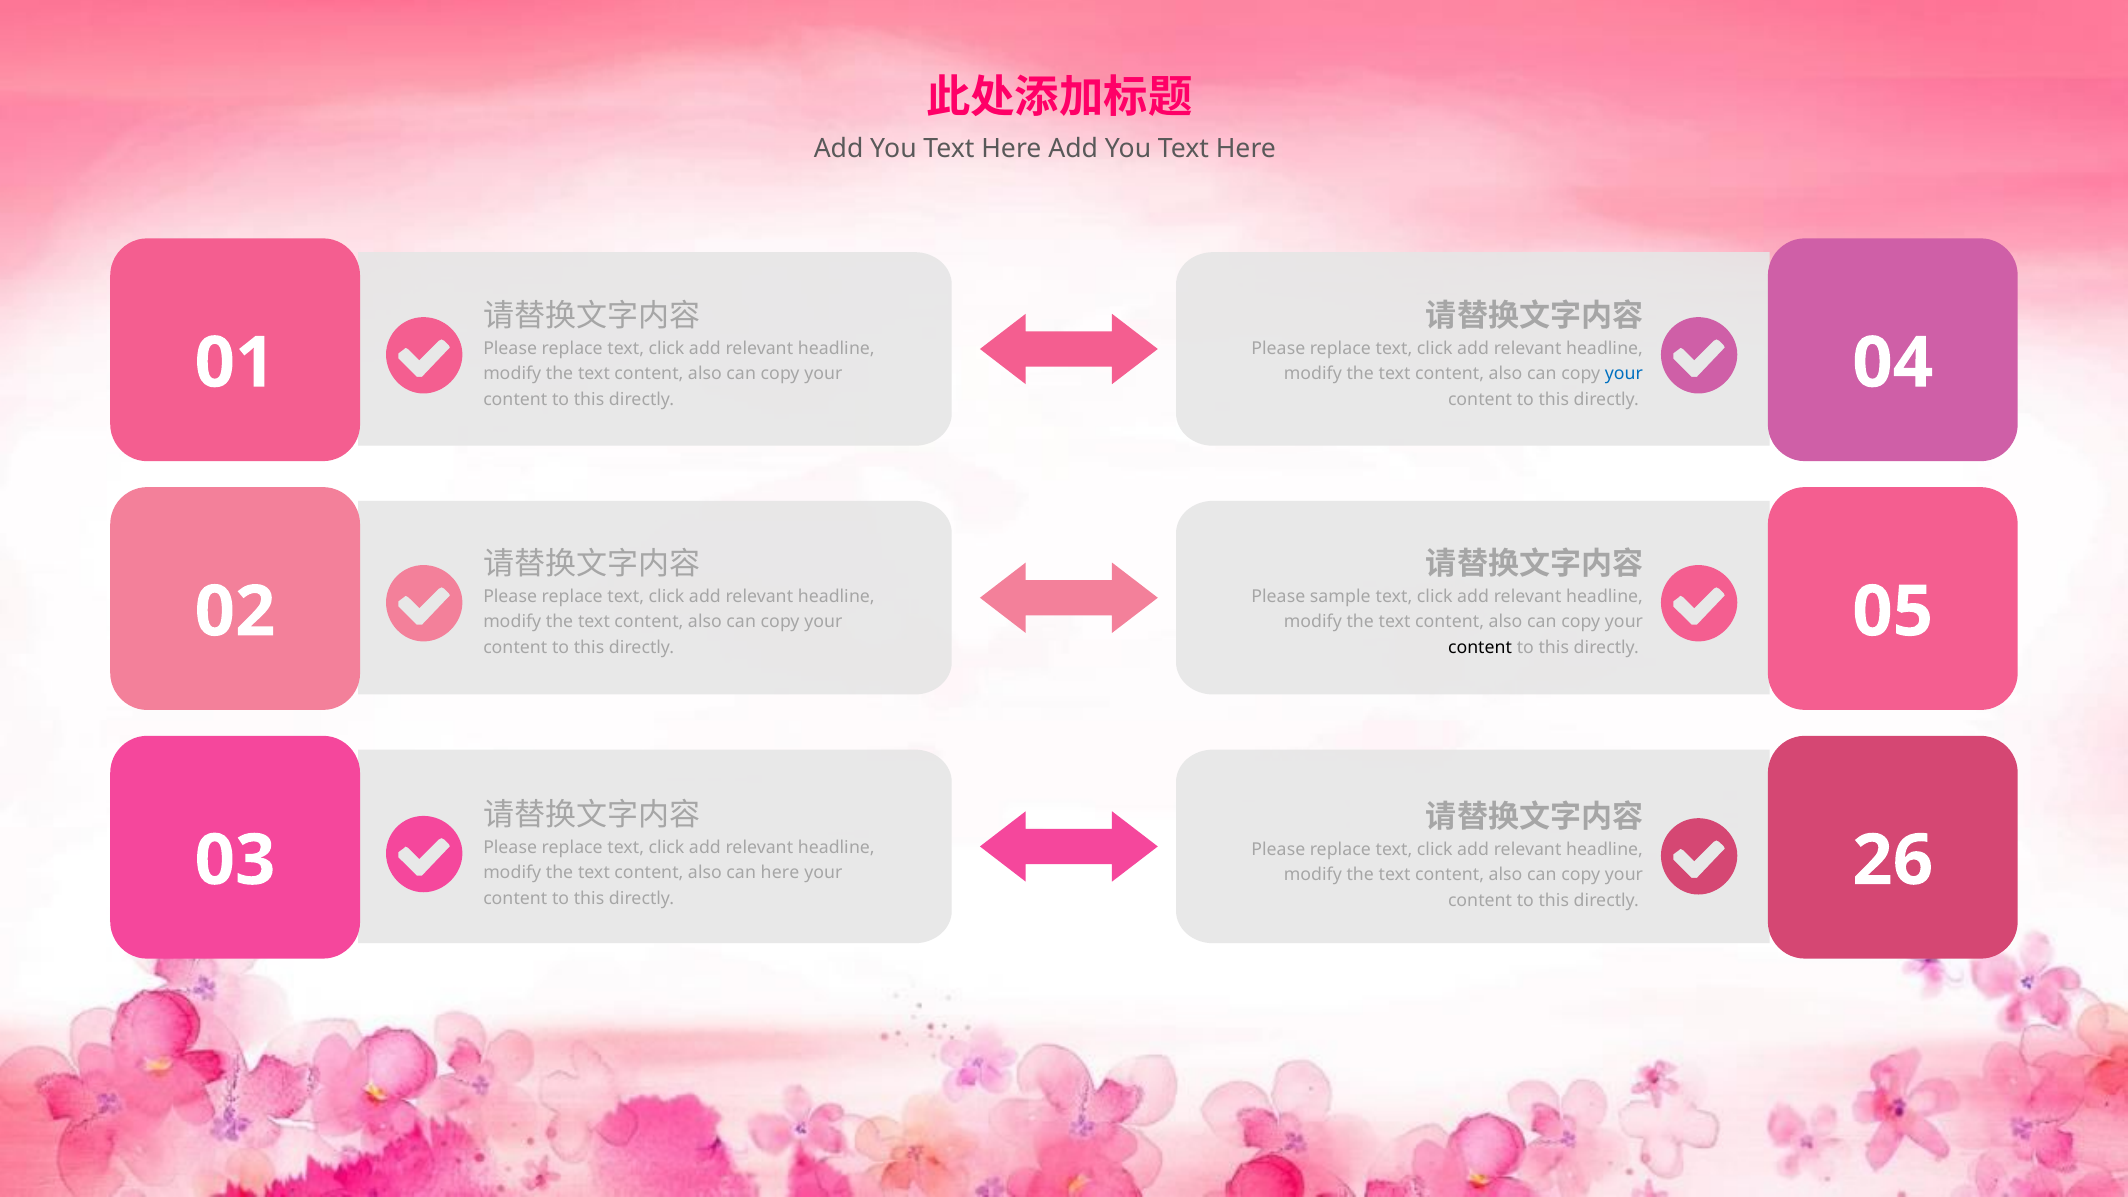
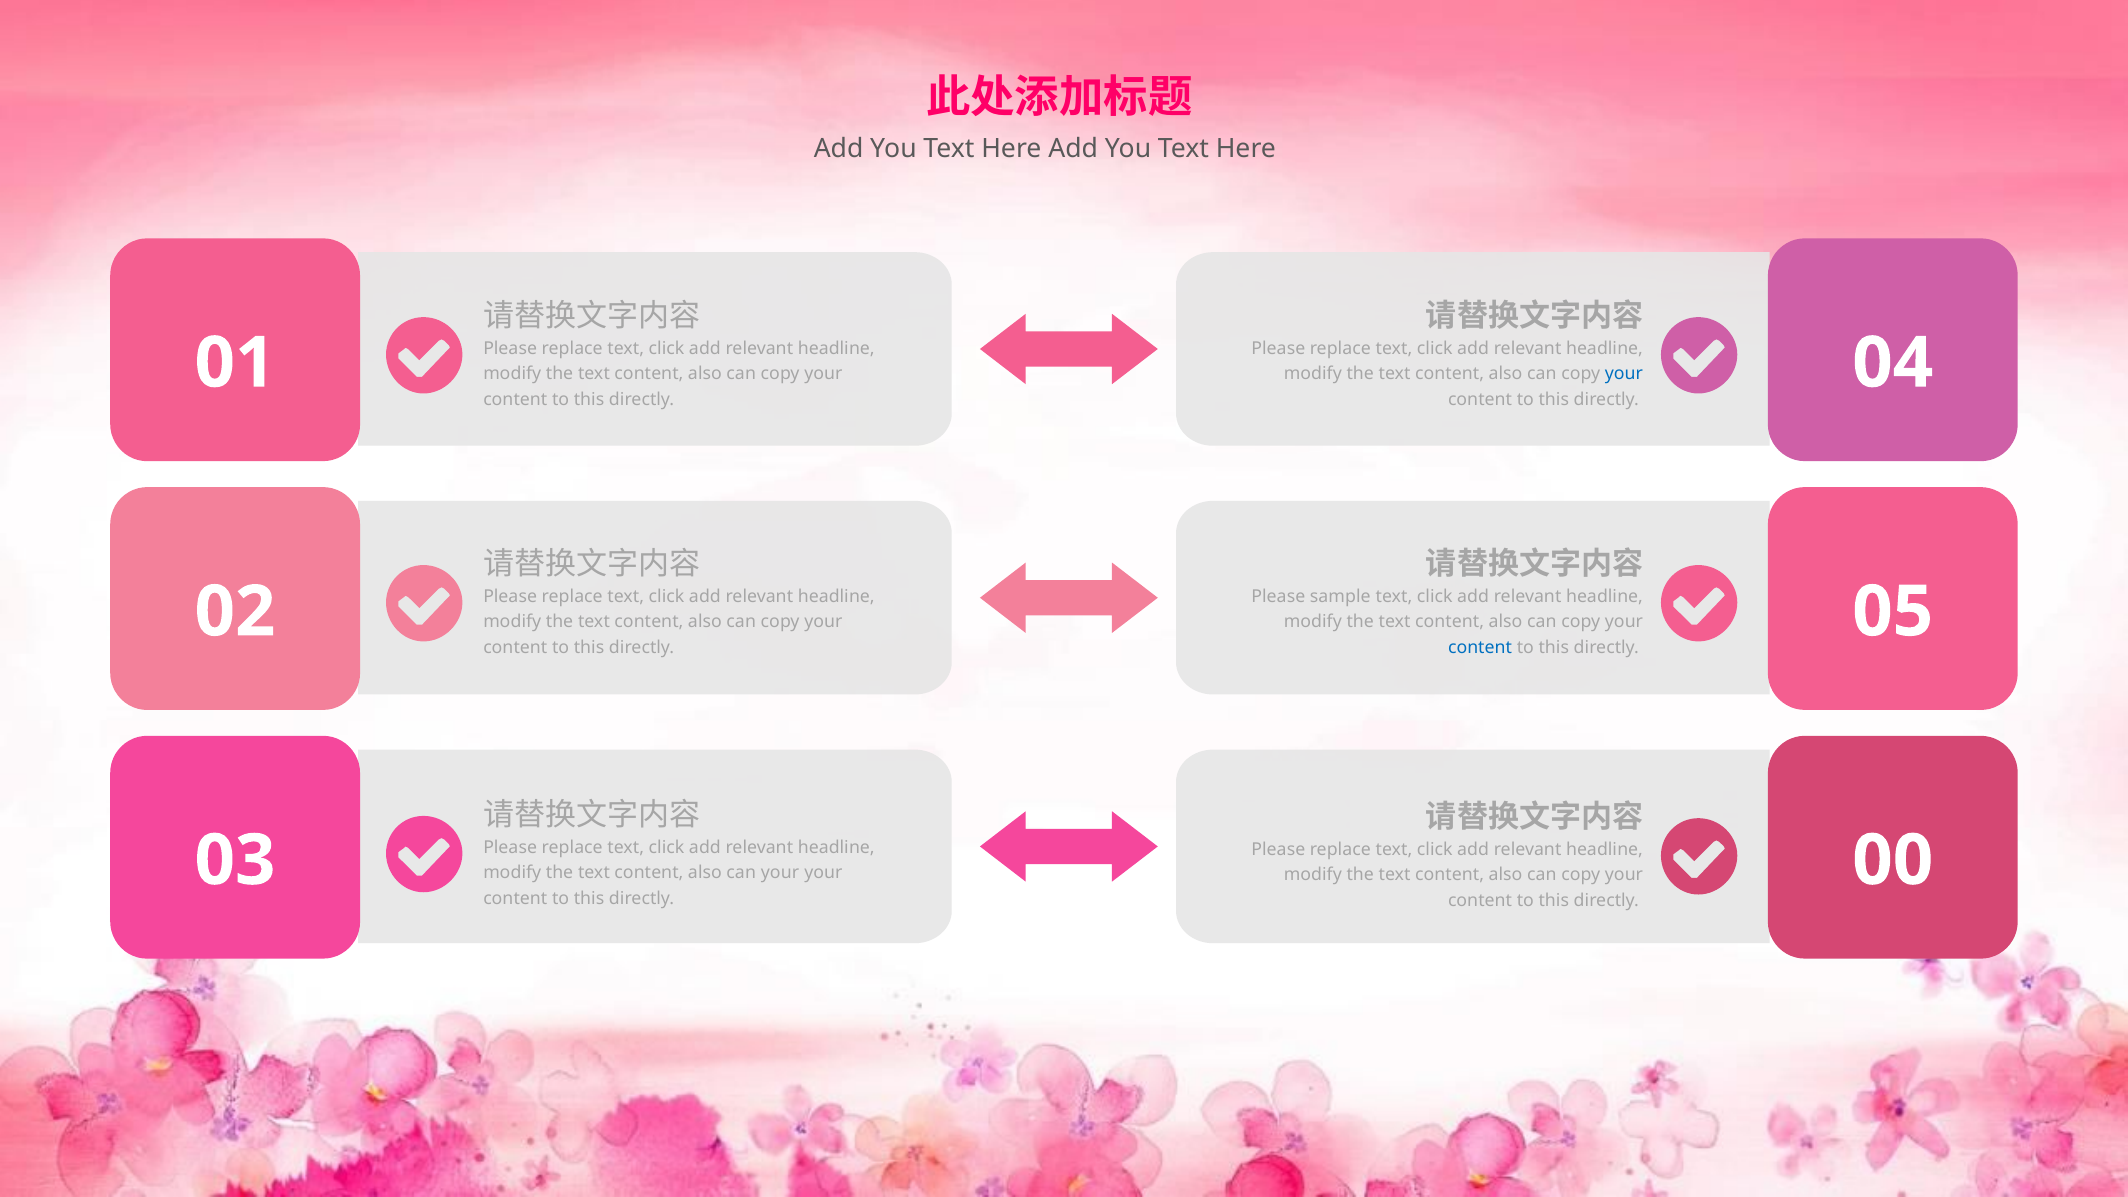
content at (1480, 647) colour: black -> blue
can here: here -> your
26: 26 -> 00
